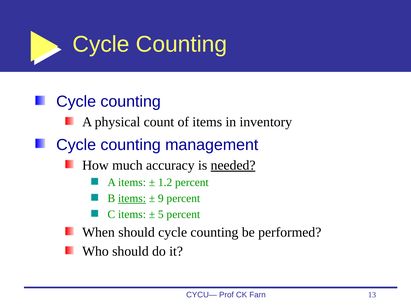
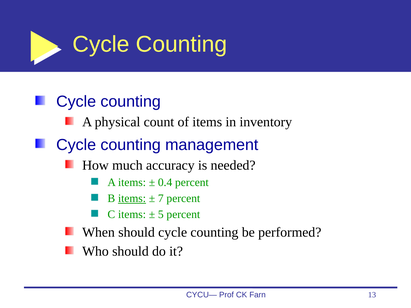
needed underline: present -> none
1.2: 1.2 -> 0.4
9: 9 -> 7
